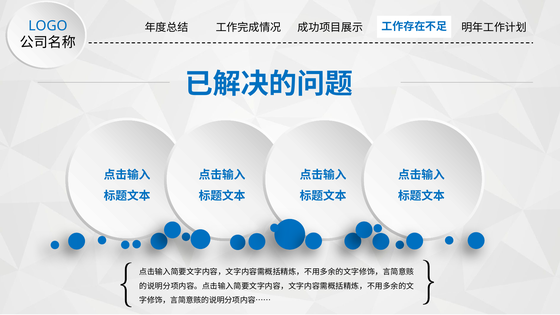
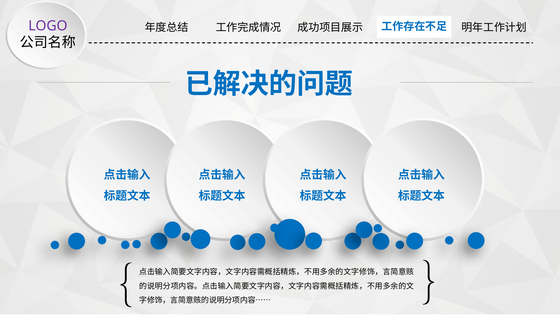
LOGO colour: blue -> purple
